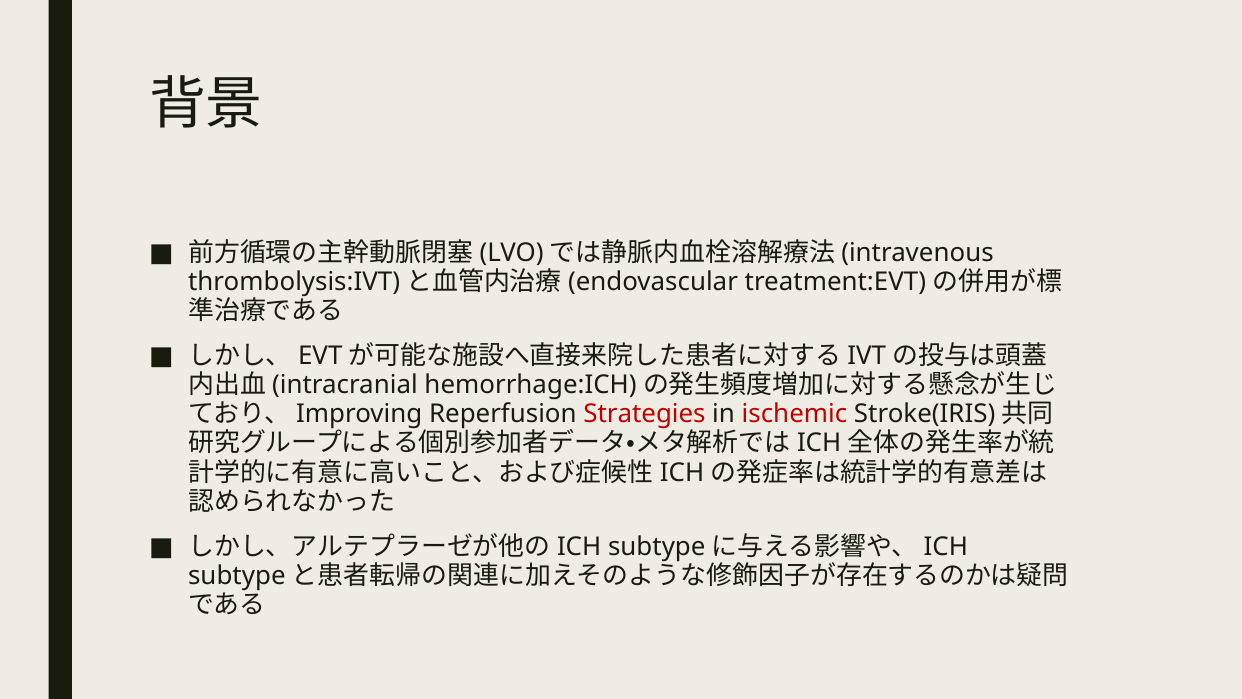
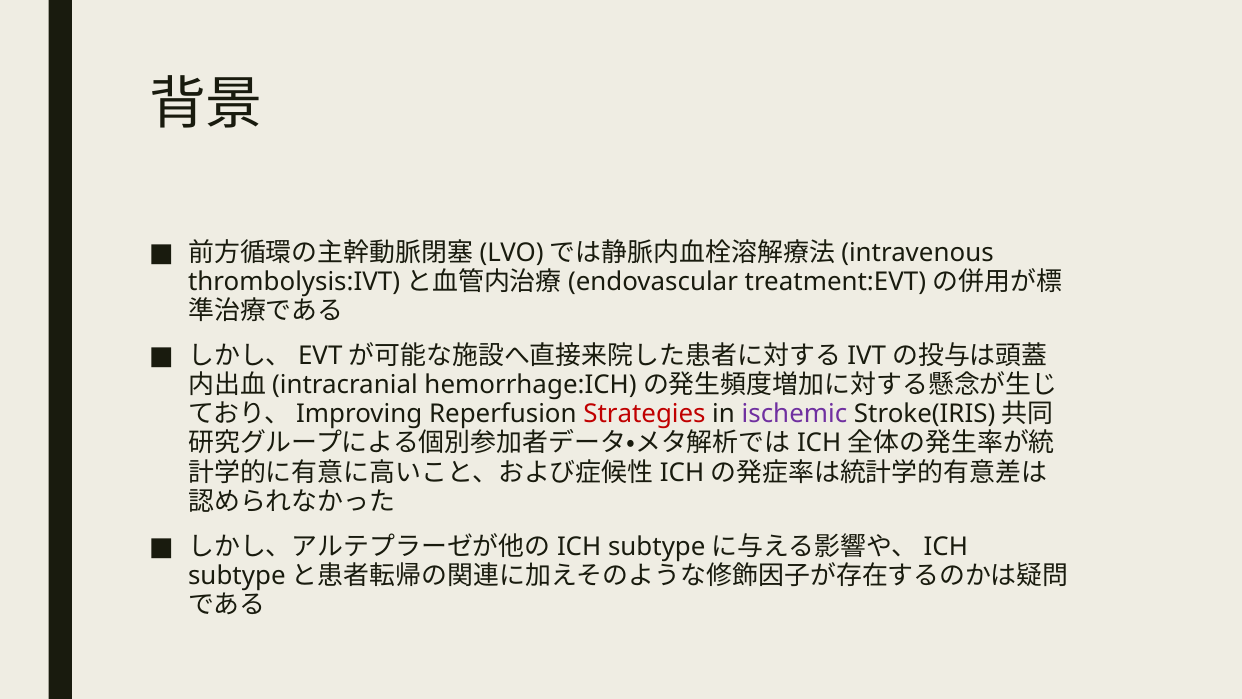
ischemic colour: red -> purple
